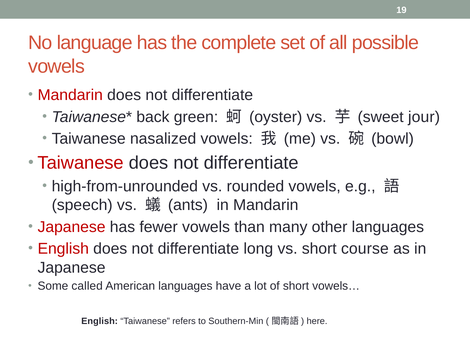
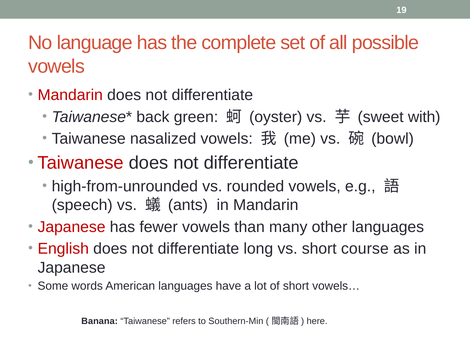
jour: jour -> with
called: called -> words
English at (100, 322): English -> Banana
